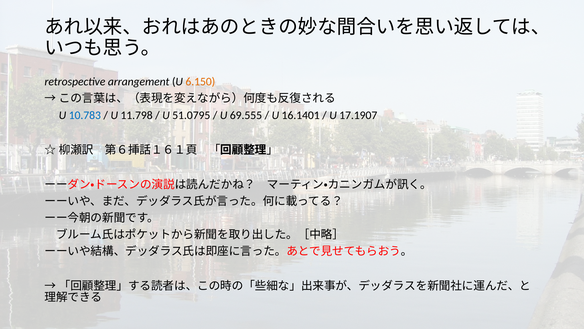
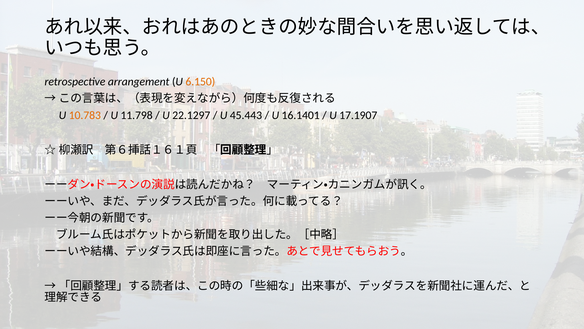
10.783 colour: blue -> orange
51.0795: 51.0795 -> 22.1297
69.555: 69.555 -> 45.443
